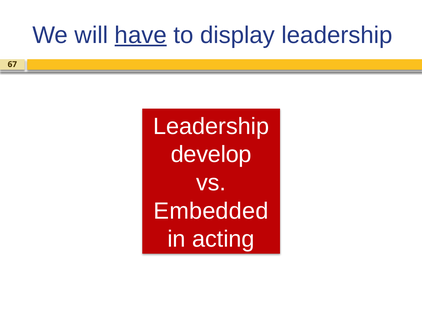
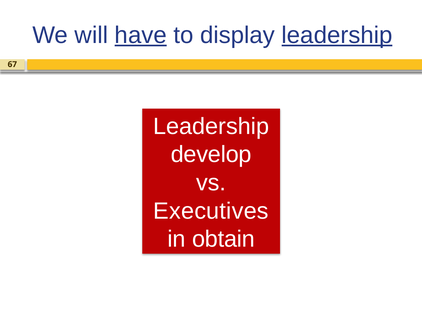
leadership at (337, 35) underline: none -> present
Embedded: Embedded -> Executives
acting: acting -> obtain
